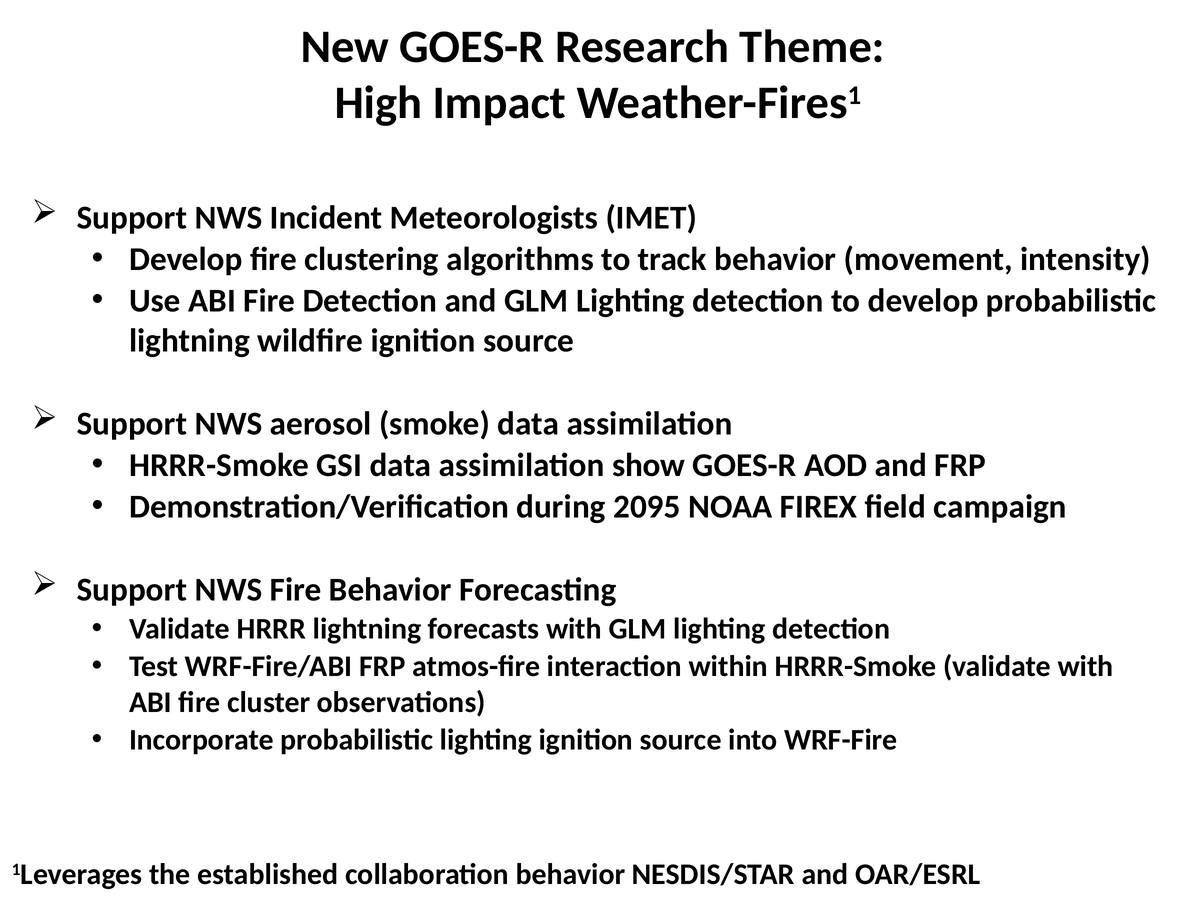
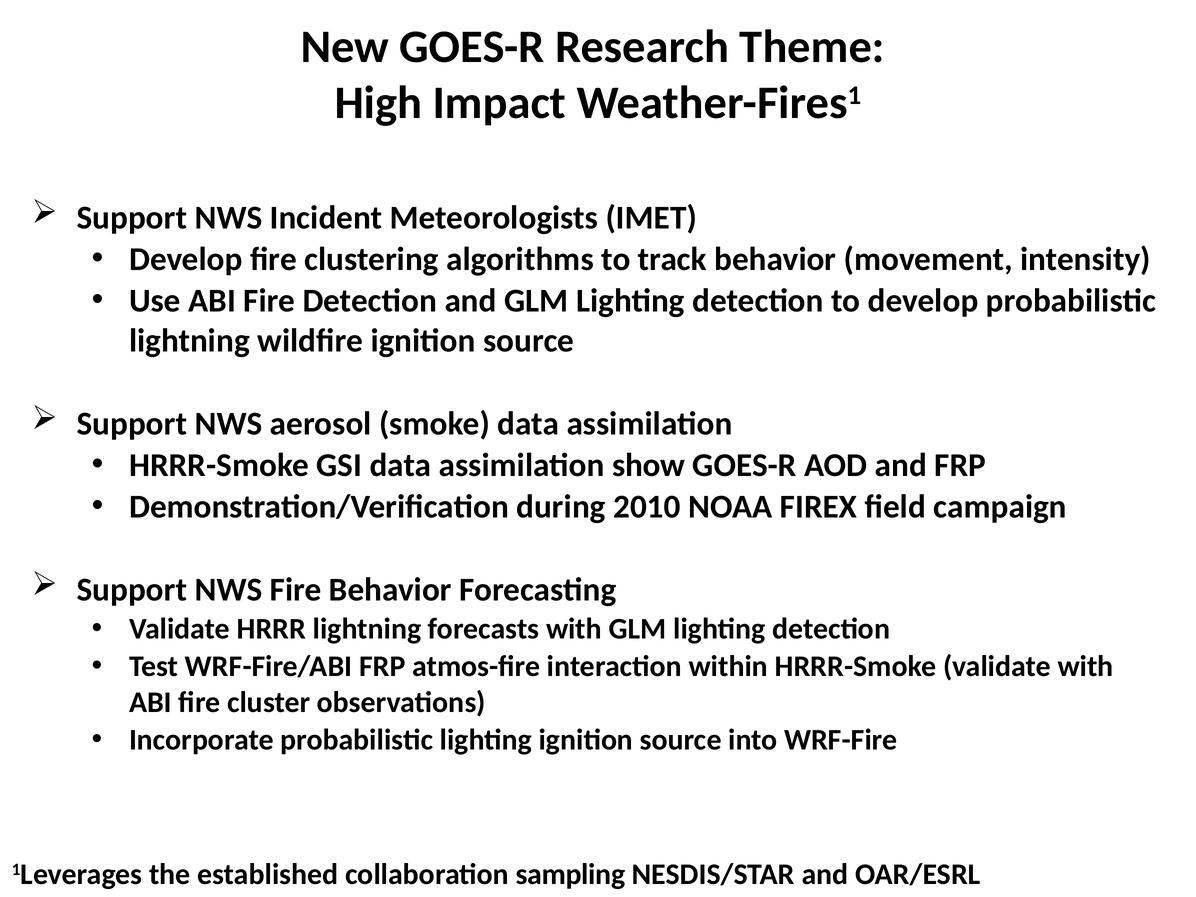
2095: 2095 -> 2010
collaboration behavior: behavior -> sampling
